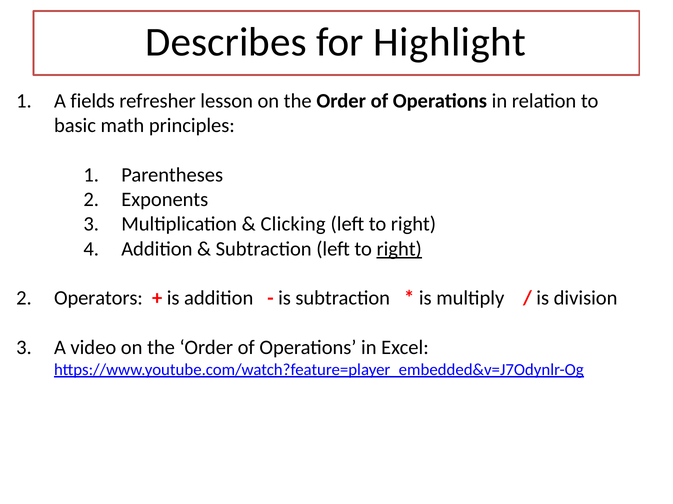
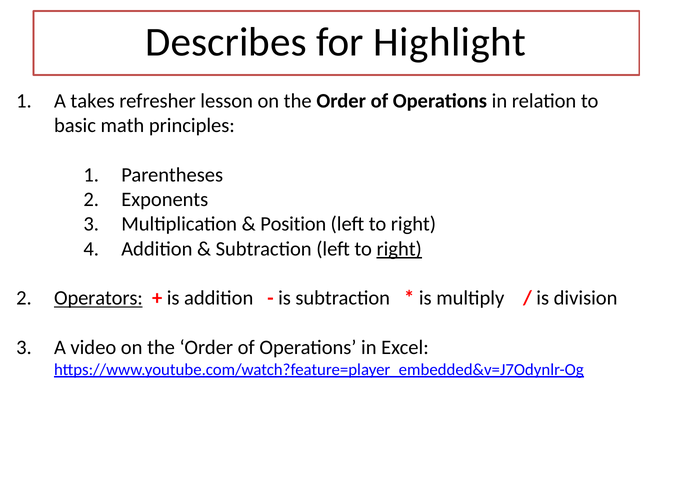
fields: fields -> takes
Clicking: Clicking -> Position
Operators underline: none -> present
